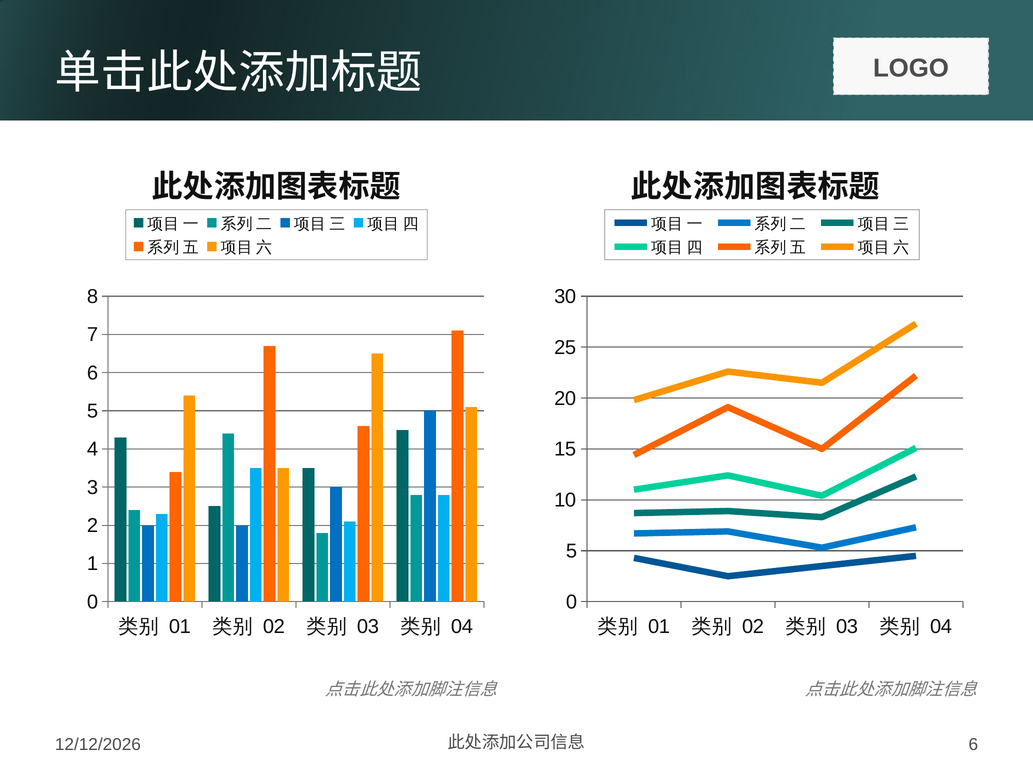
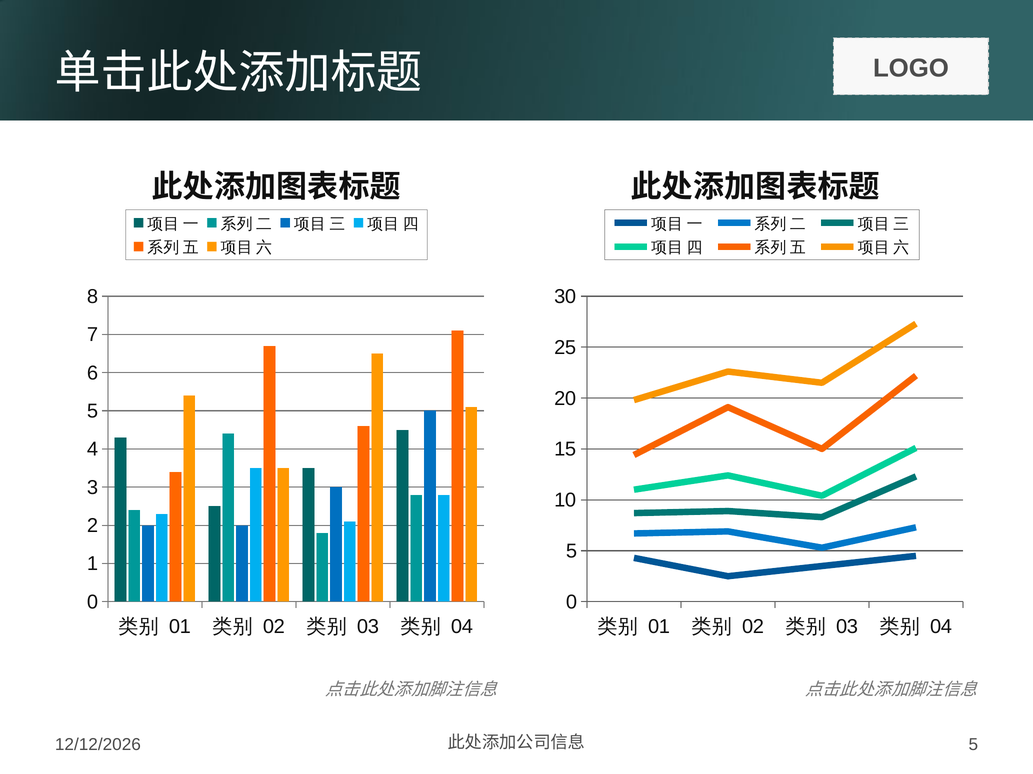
6 at (973, 745): 6 -> 5
